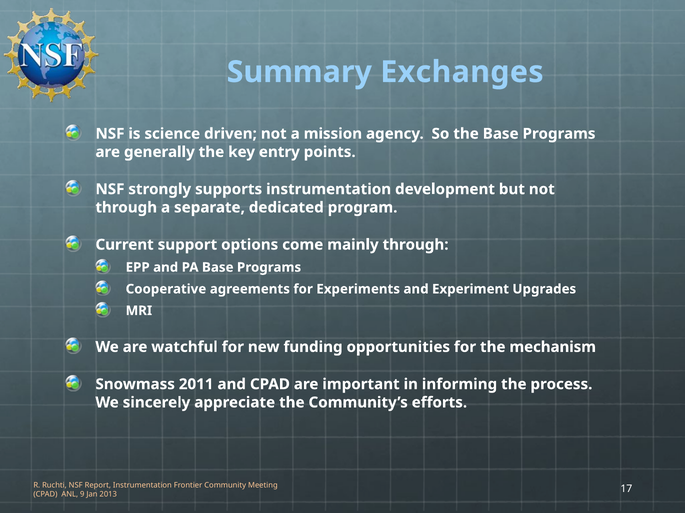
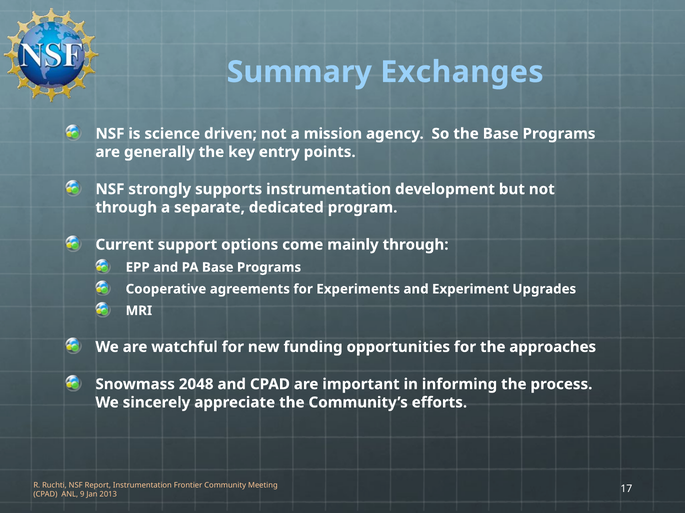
mechanism: mechanism -> approaches
2011: 2011 -> 2048
